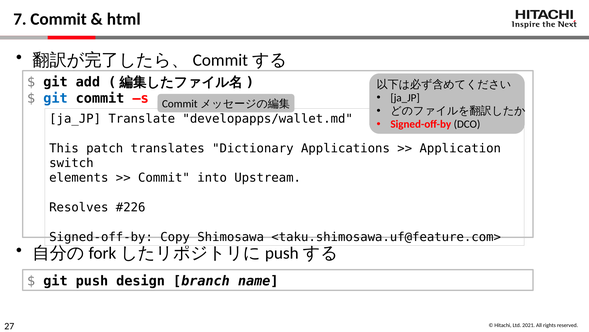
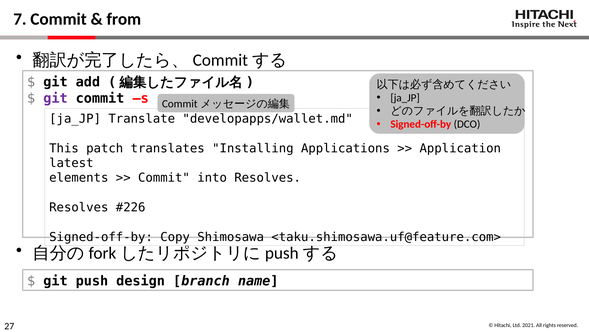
html: html -> from
git at (55, 98) colour: blue -> purple
Dictionary: Dictionary -> Installing
switch: switch -> latest
into Upstream: Upstream -> Resolves
